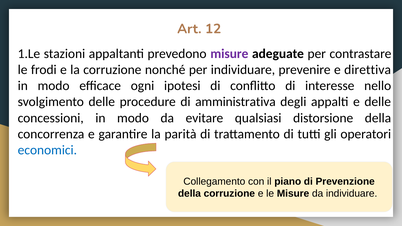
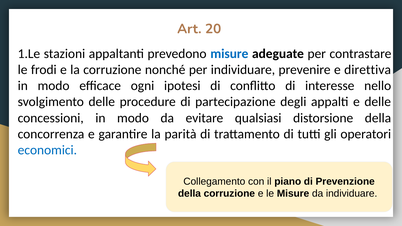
12: 12 -> 20
misure at (229, 54) colour: purple -> blue
amministrativa: amministrativa -> partecipazione
